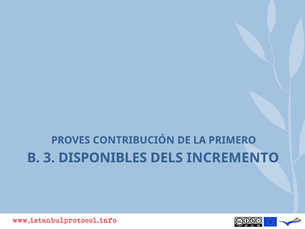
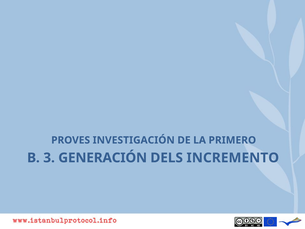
CONTRIBUCIÓN: CONTRIBUCIÓN -> INVESTIGACIÓN
DISPONIBLES: DISPONIBLES -> GENERACIÓN
